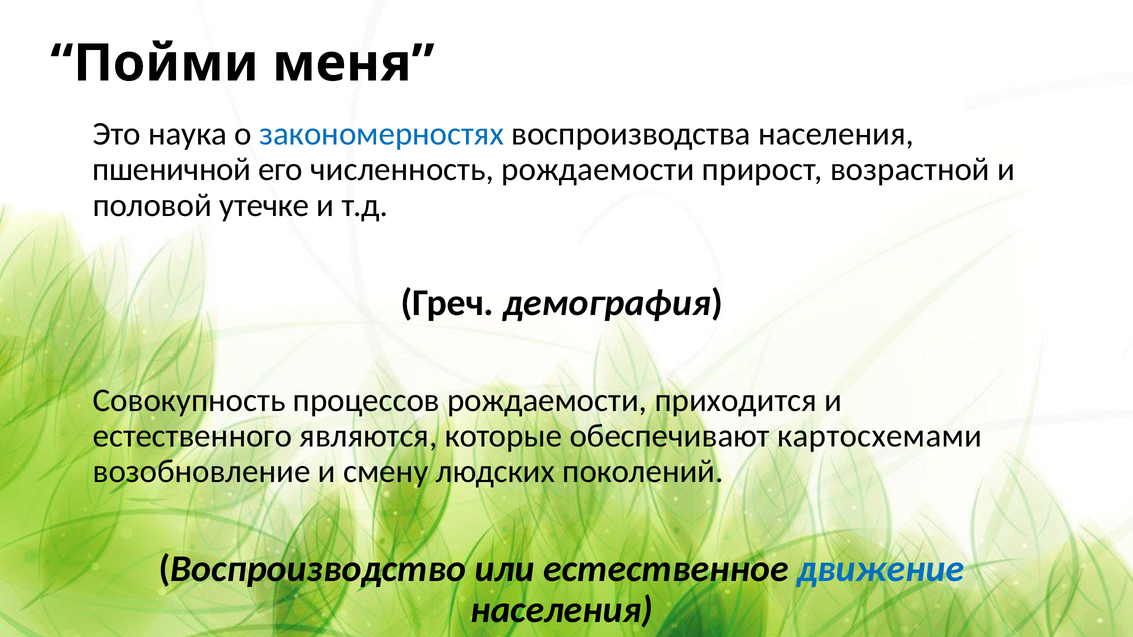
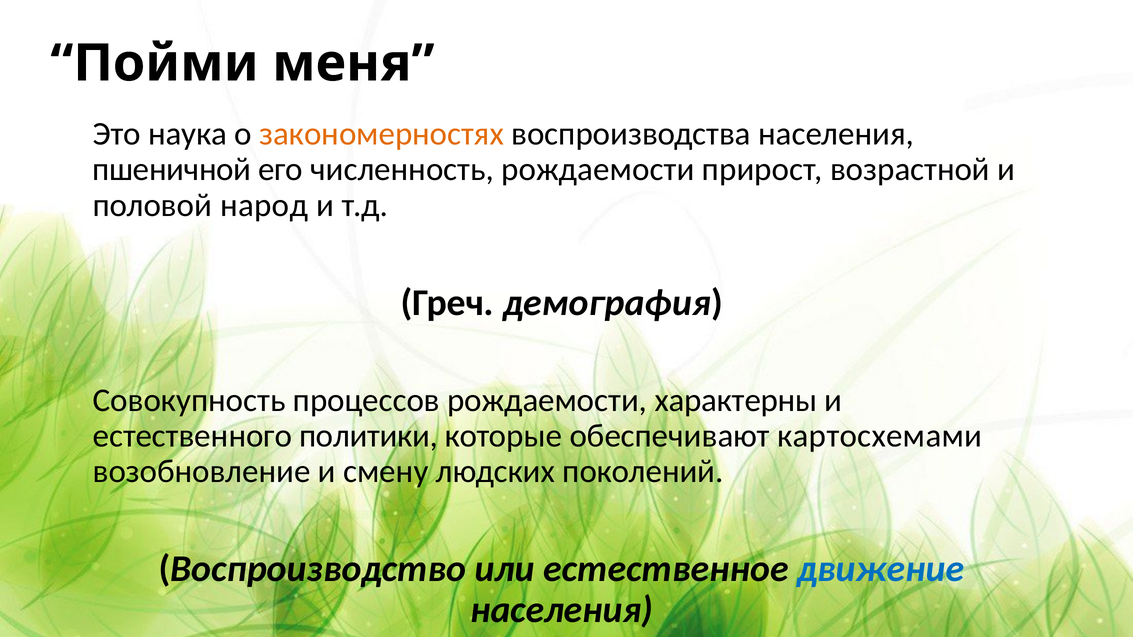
закономерностях colour: blue -> orange
утечке: утечке -> народ
приходится: приходится -> характерны
являются: являются -> политики
